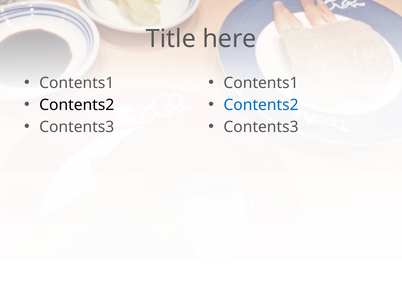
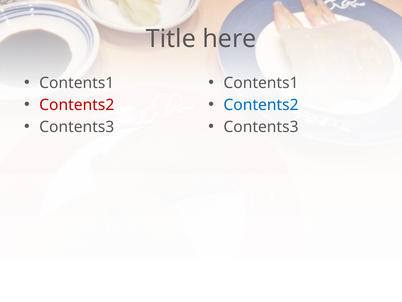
Contents2 at (77, 105) colour: black -> red
